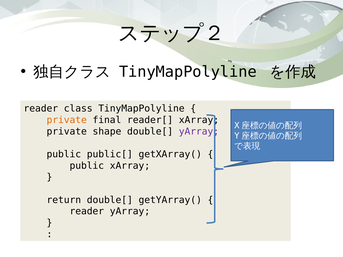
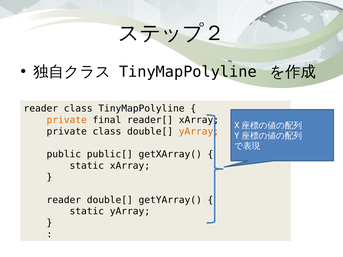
private shape: shape -> class
yArray at (199, 131) colour: purple -> orange
public at (87, 166): public -> static
return at (64, 200): return -> reader
reader at (87, 212): reader -> static
